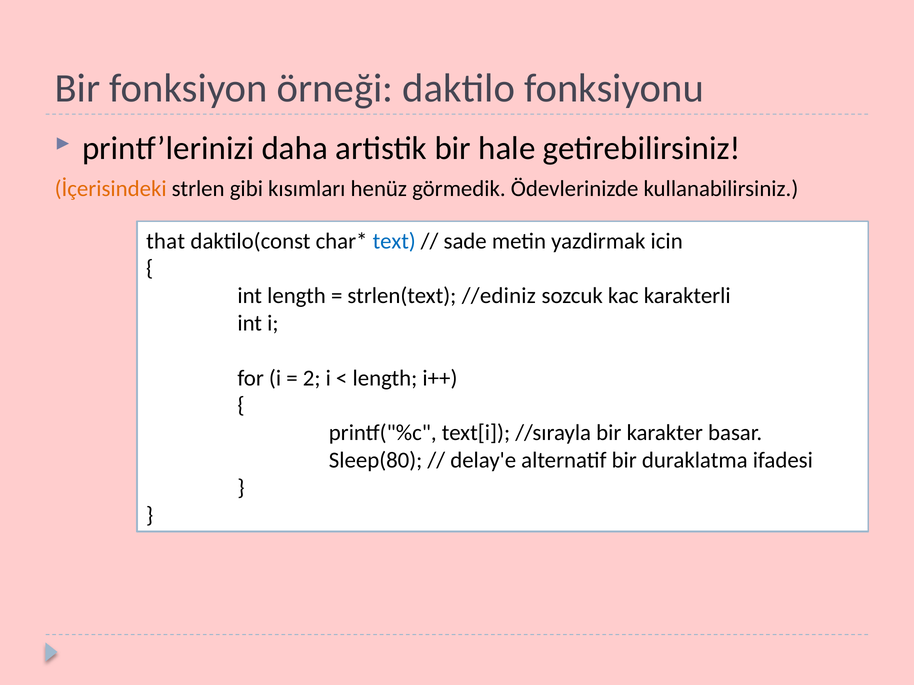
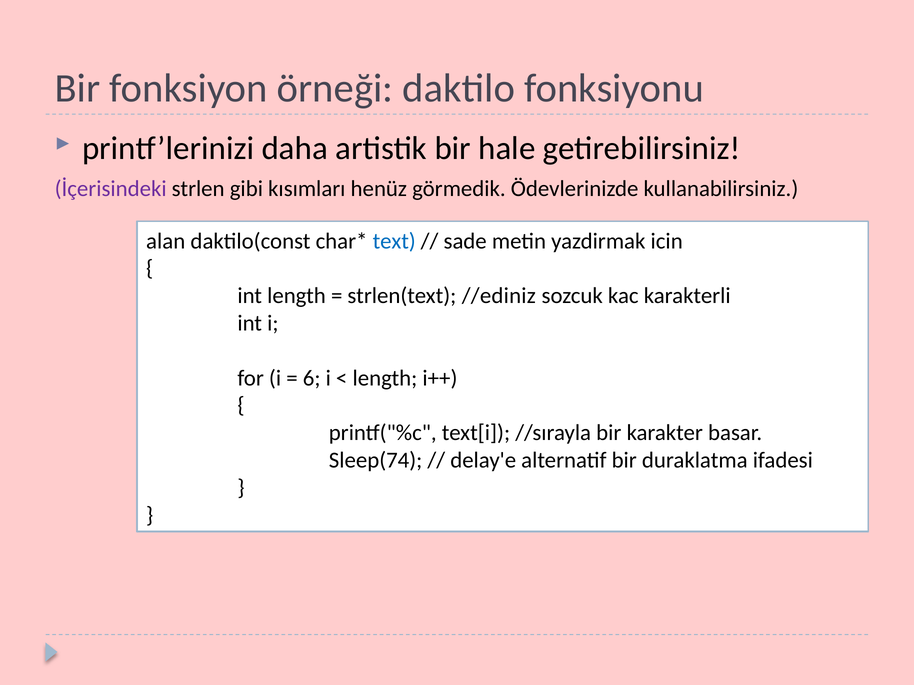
İçerisindeki colour: orange -> purple
that: that -> alan
2: 2 -> 6
Sleep(80: Sleep(80 -> Sleep(74
